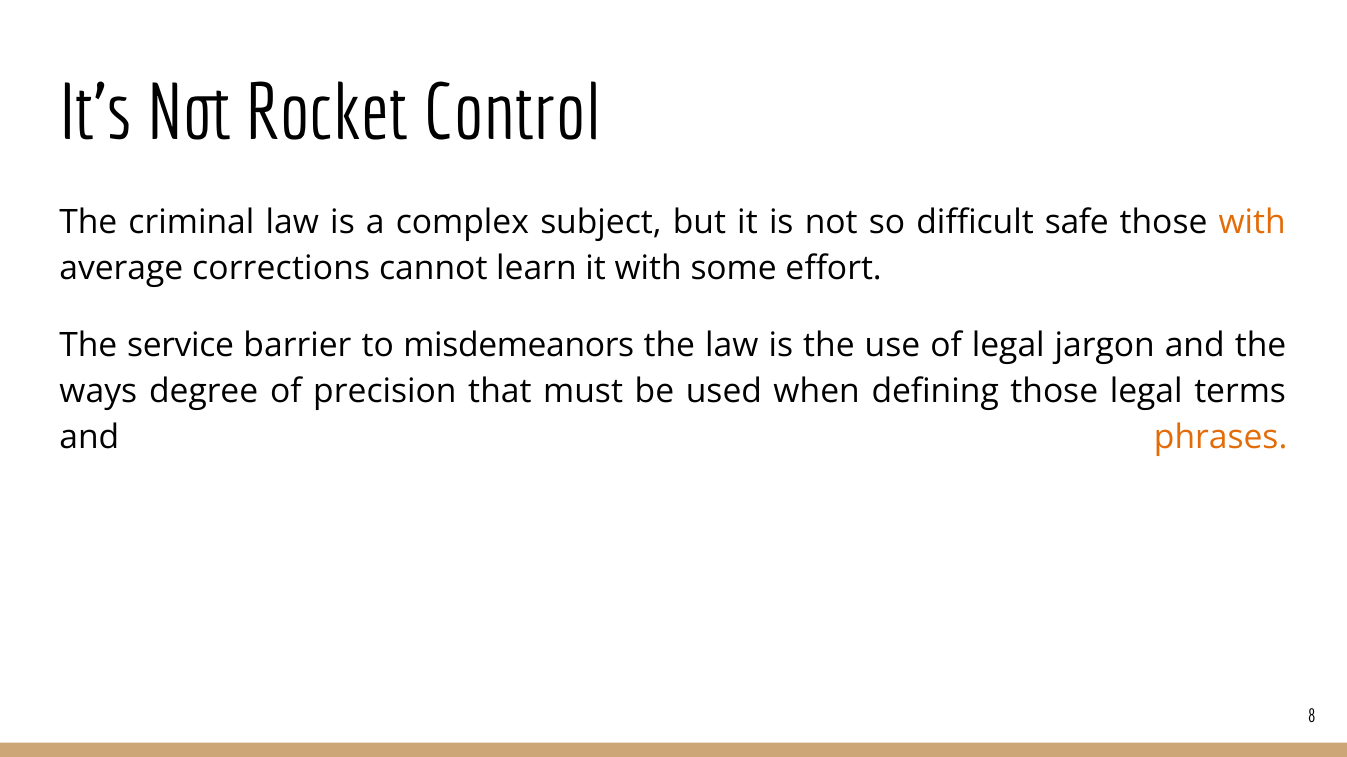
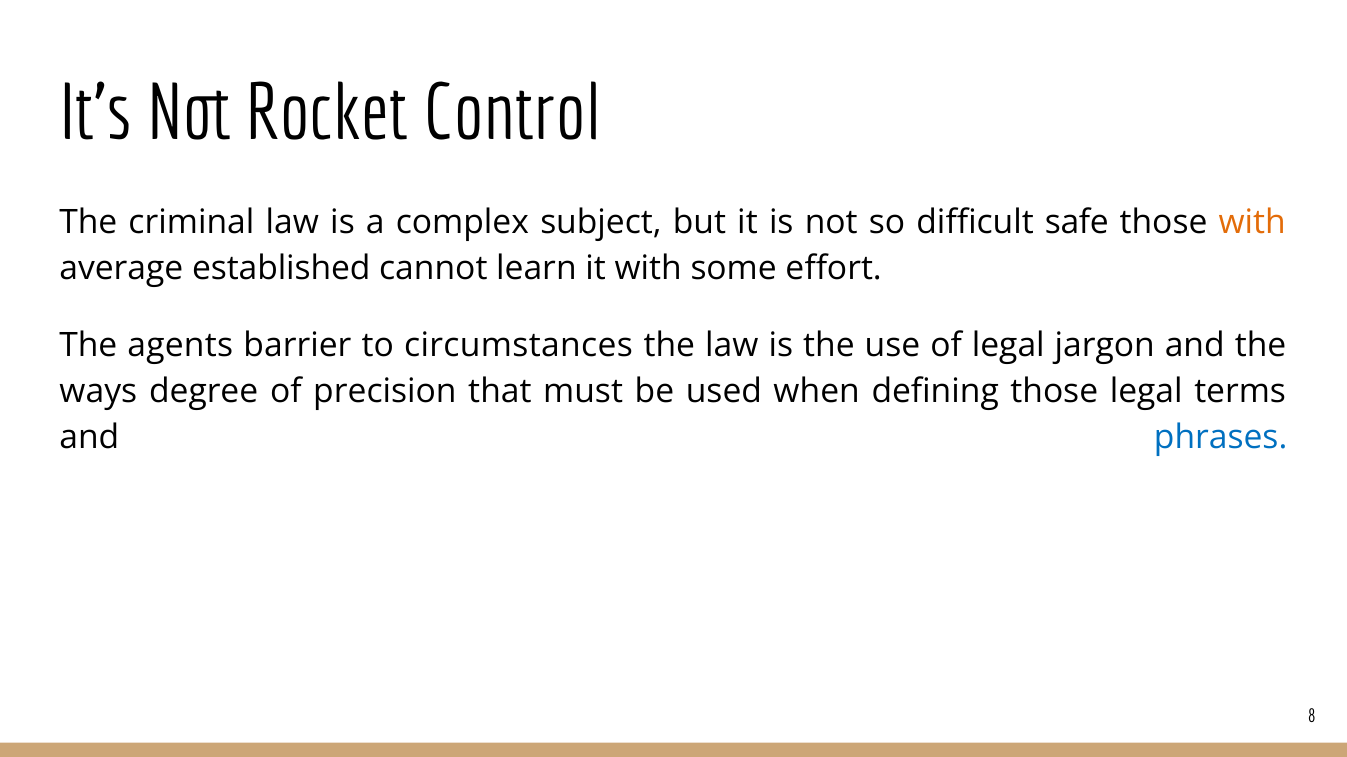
corrections: corrections -> established
service: service -> agents
misdemeanors: misdemeanors -> circumstances
phrases colour: orange -> blue
